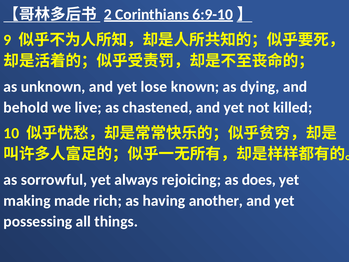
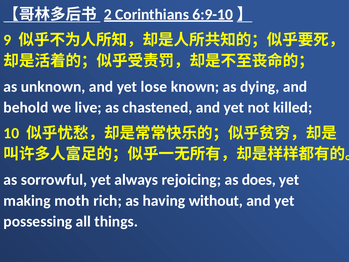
made: made -> moth
another: another -> without
